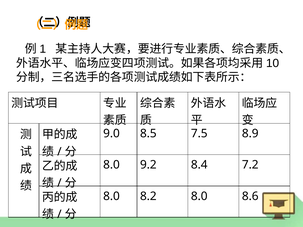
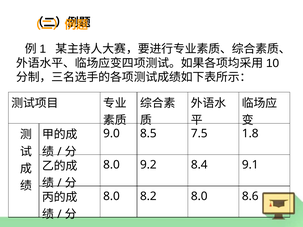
8.9: 8.9 -> 1.8
7.2: 7.2 -> 9.1
